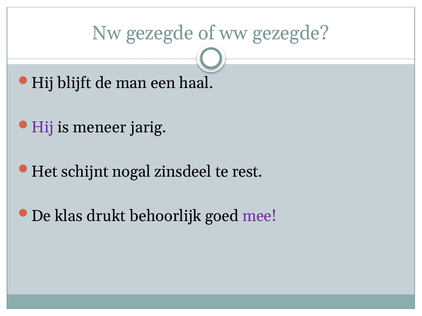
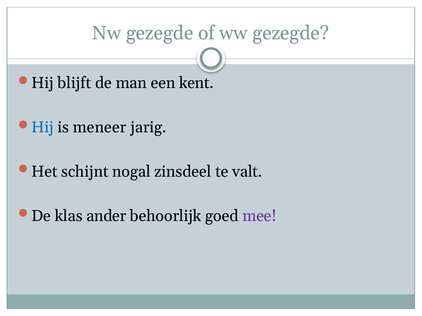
haal: haal -> kent
Hij at (43, 128) colour: purple -> blue
rest: rest -> valt
drukt: drukt -> ander
